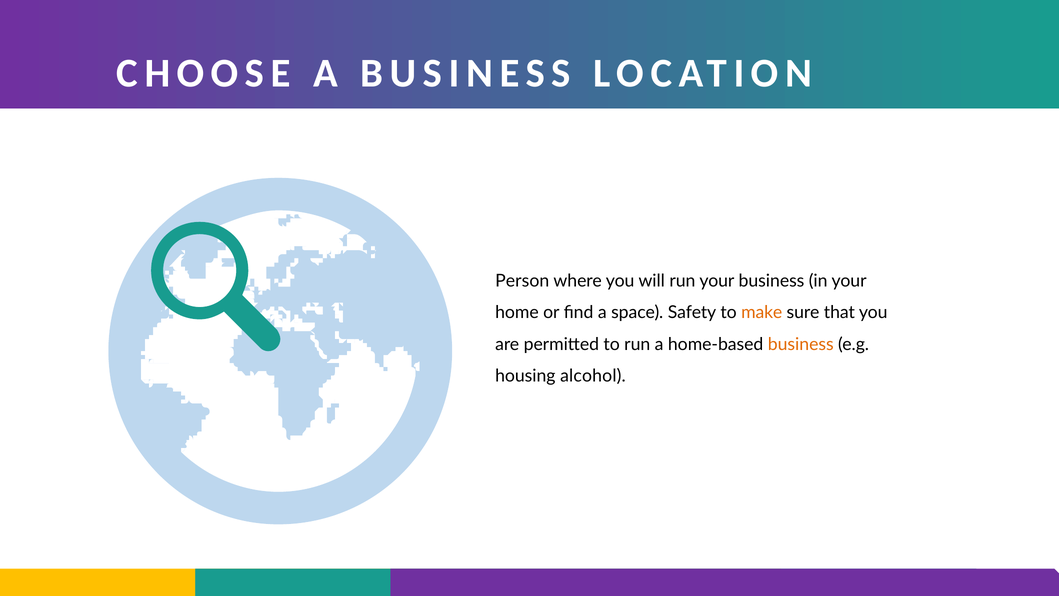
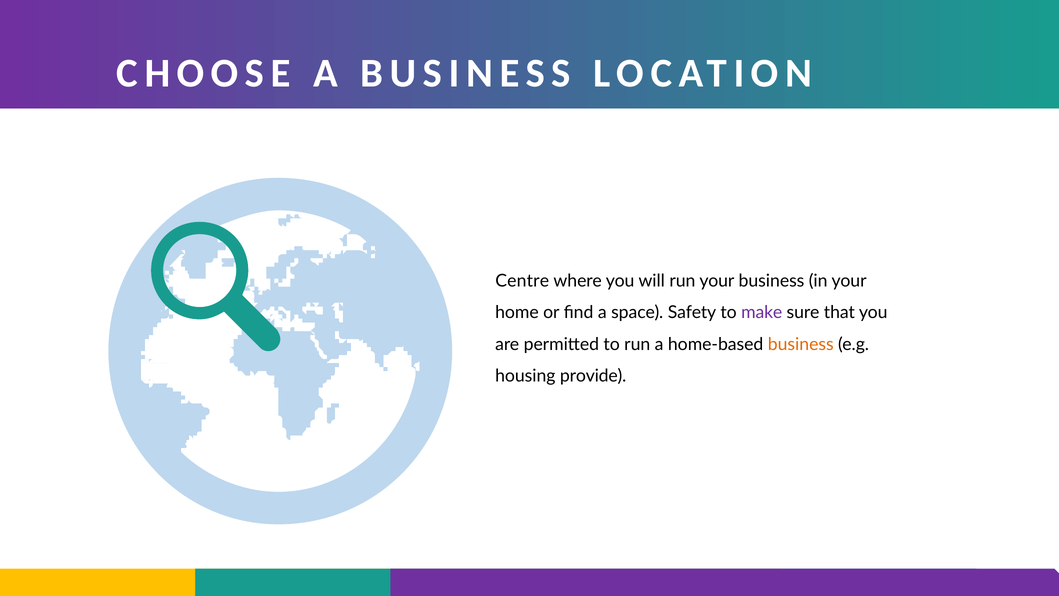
Person: Person -> Centre
make colour: orange -> purple
alcohol: alcohol -> provide
